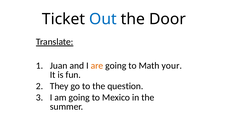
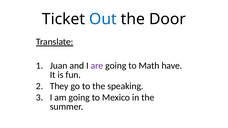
are colour: orange -> purple
your: your -> have
question: question -> speaking
